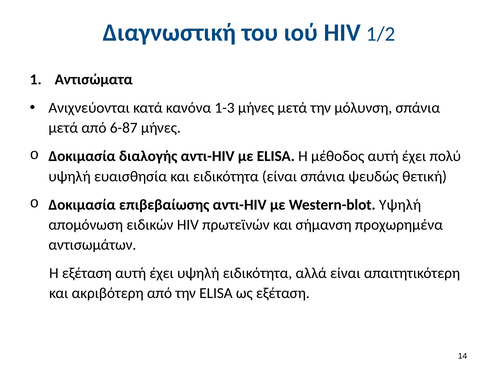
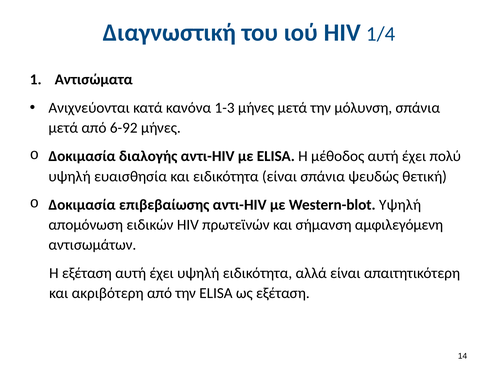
1/2: 1/2 -> 1/4
6-87: 6-87 -> 6-92
προχωρημένα: προχωρημένα -> αμφιλεγόμενη
